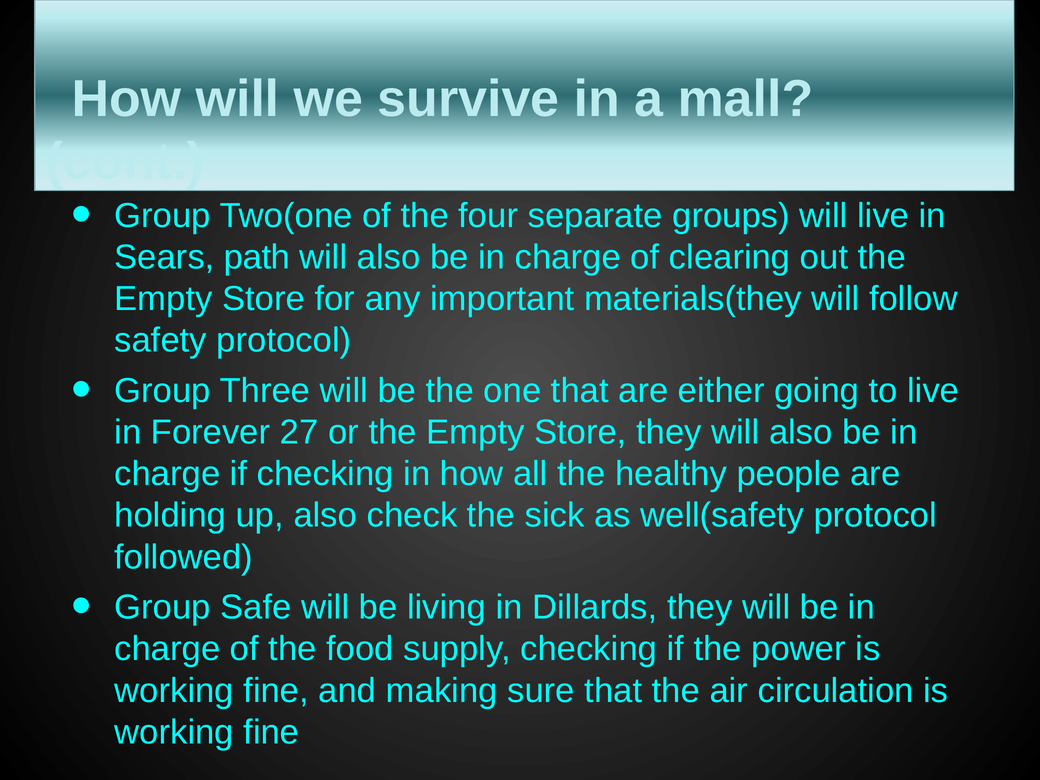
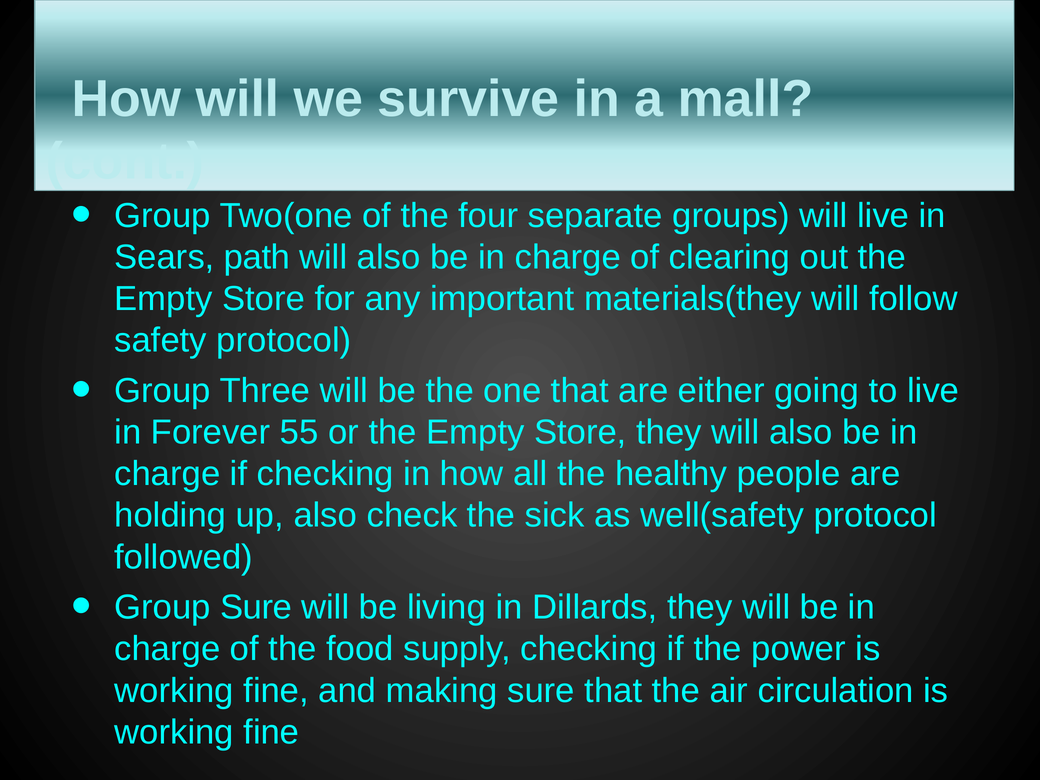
27: 27 -> 55
Group Safe: Safe -> Sure
